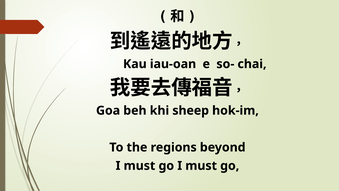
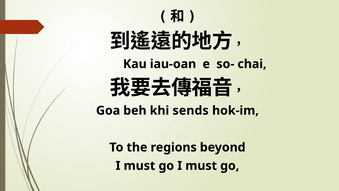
sheep: sheep -> sends
